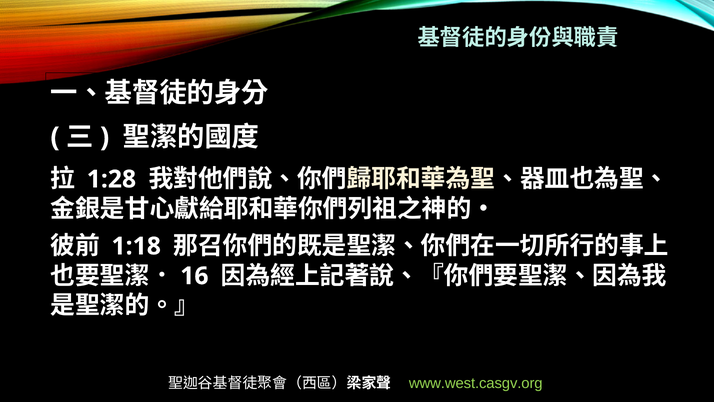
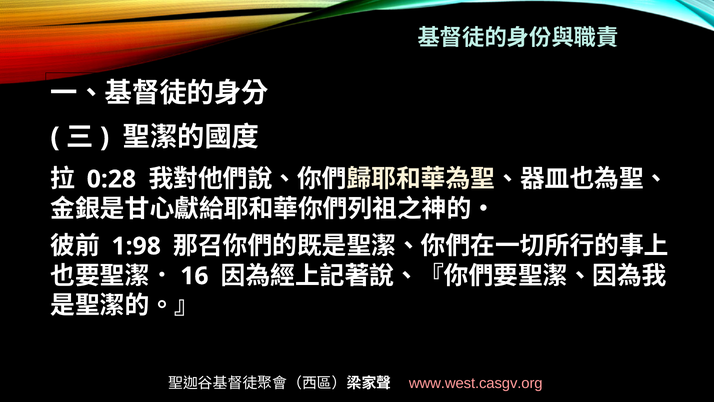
1:28: 1:28 -> 0:28
1:18: 1:18 -> 1:98
www.west.casgv.org colour: light green -> pink
